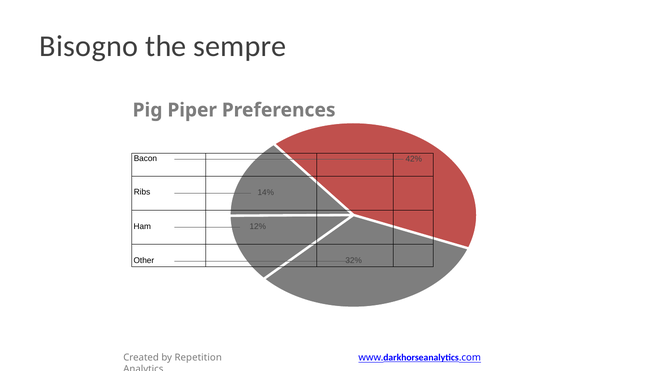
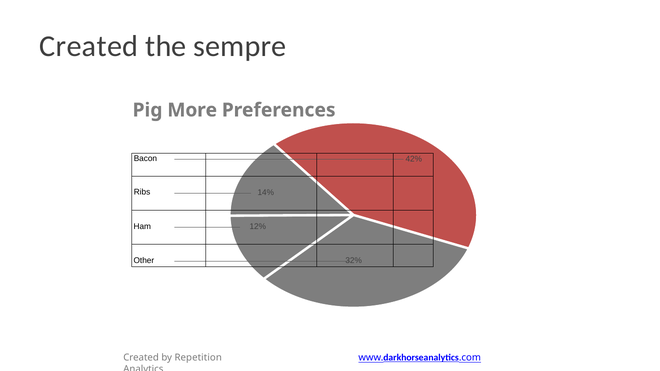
Bisogno at (89, 46): Bisogno -> Created
Piper: Piper -> More
